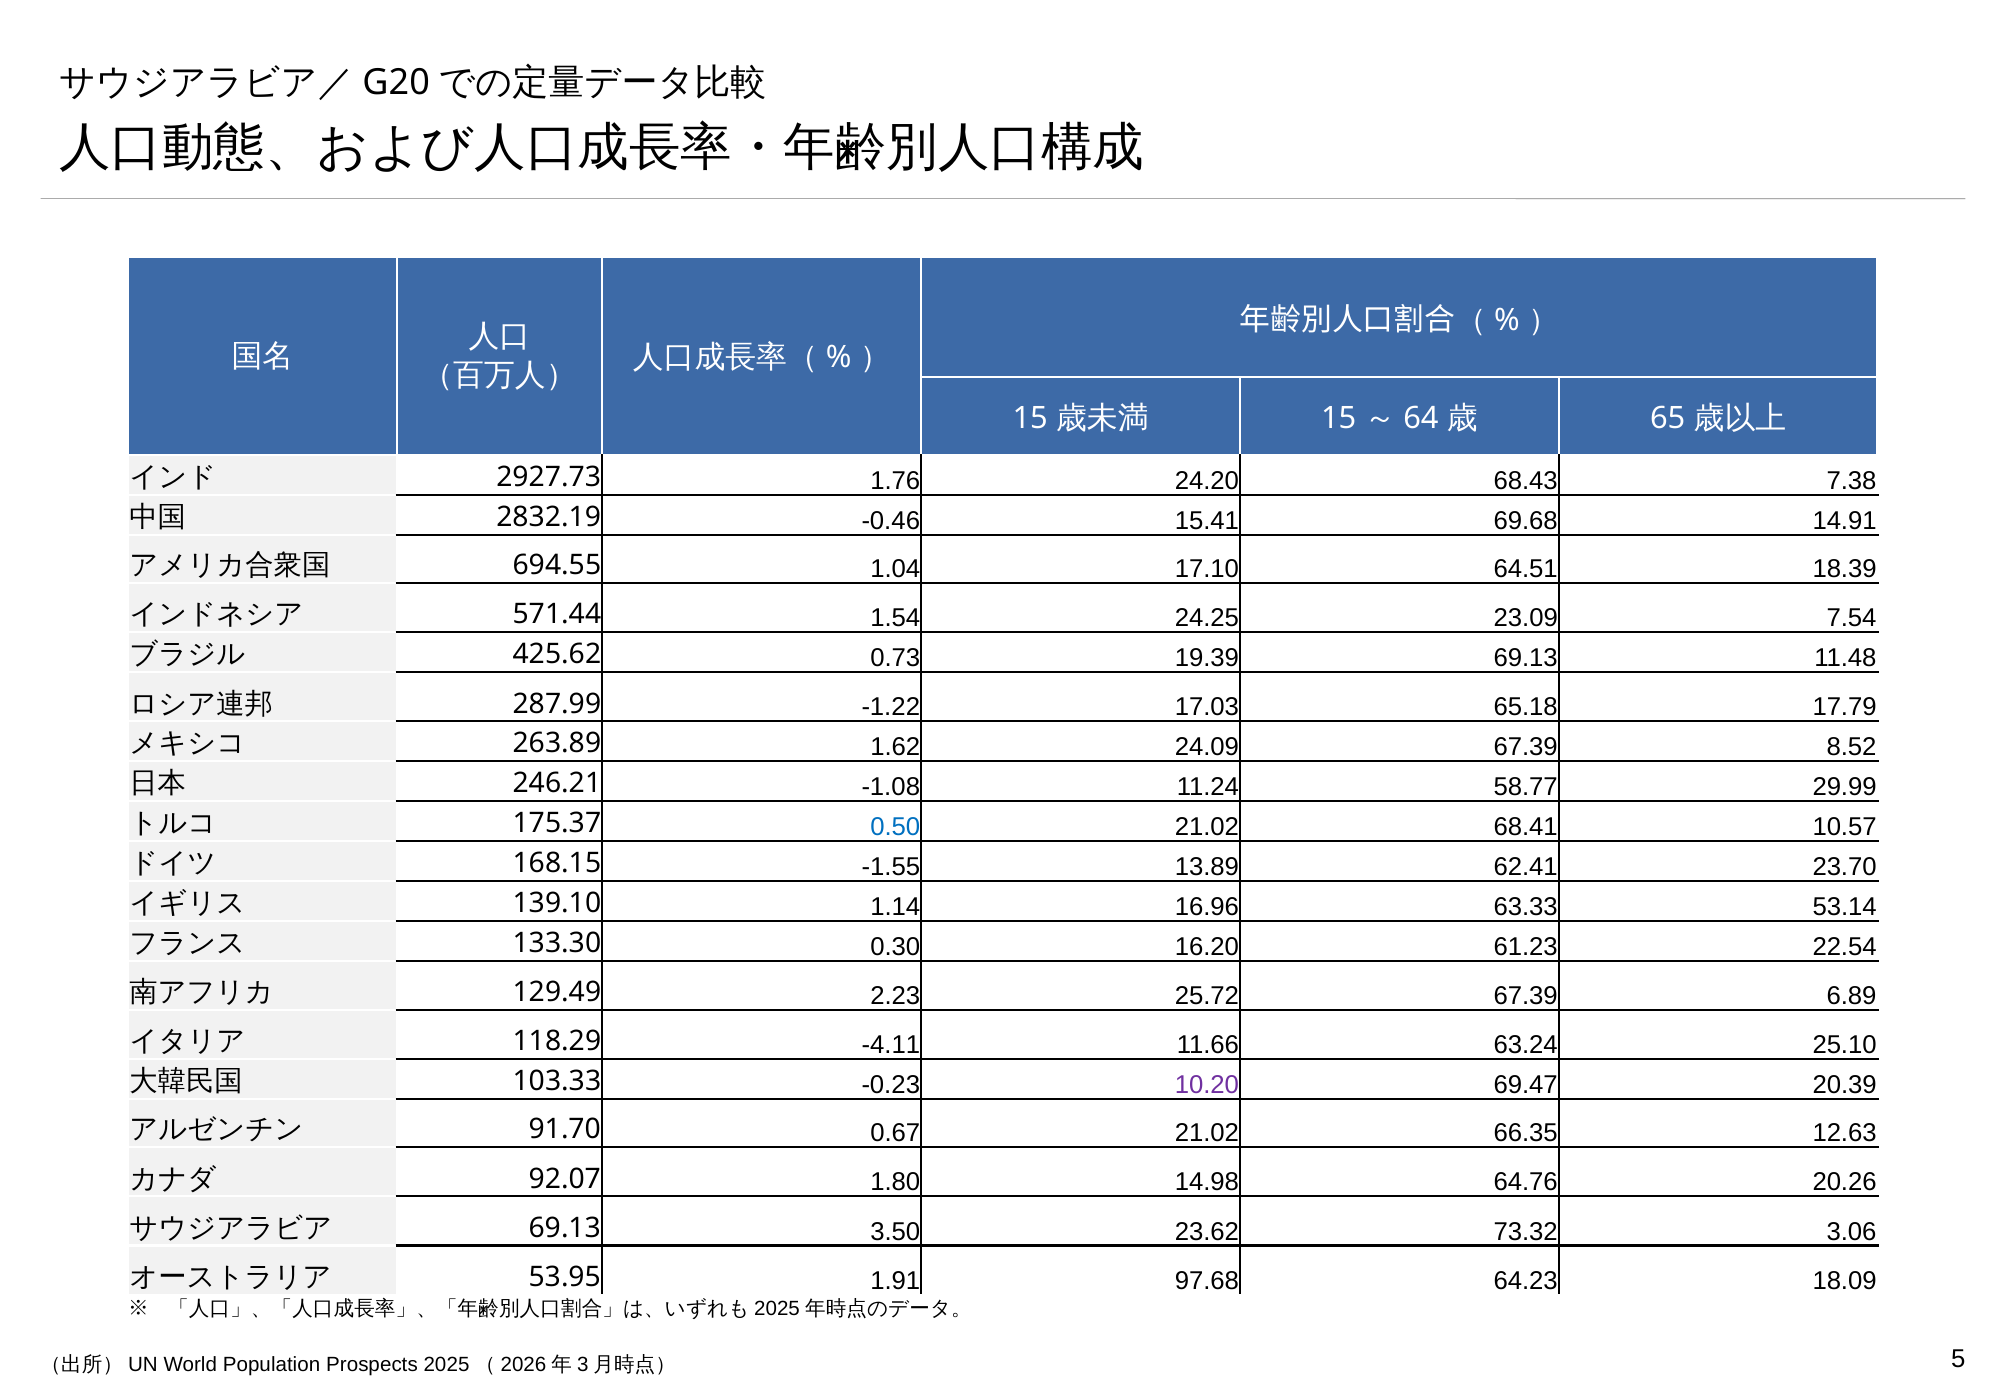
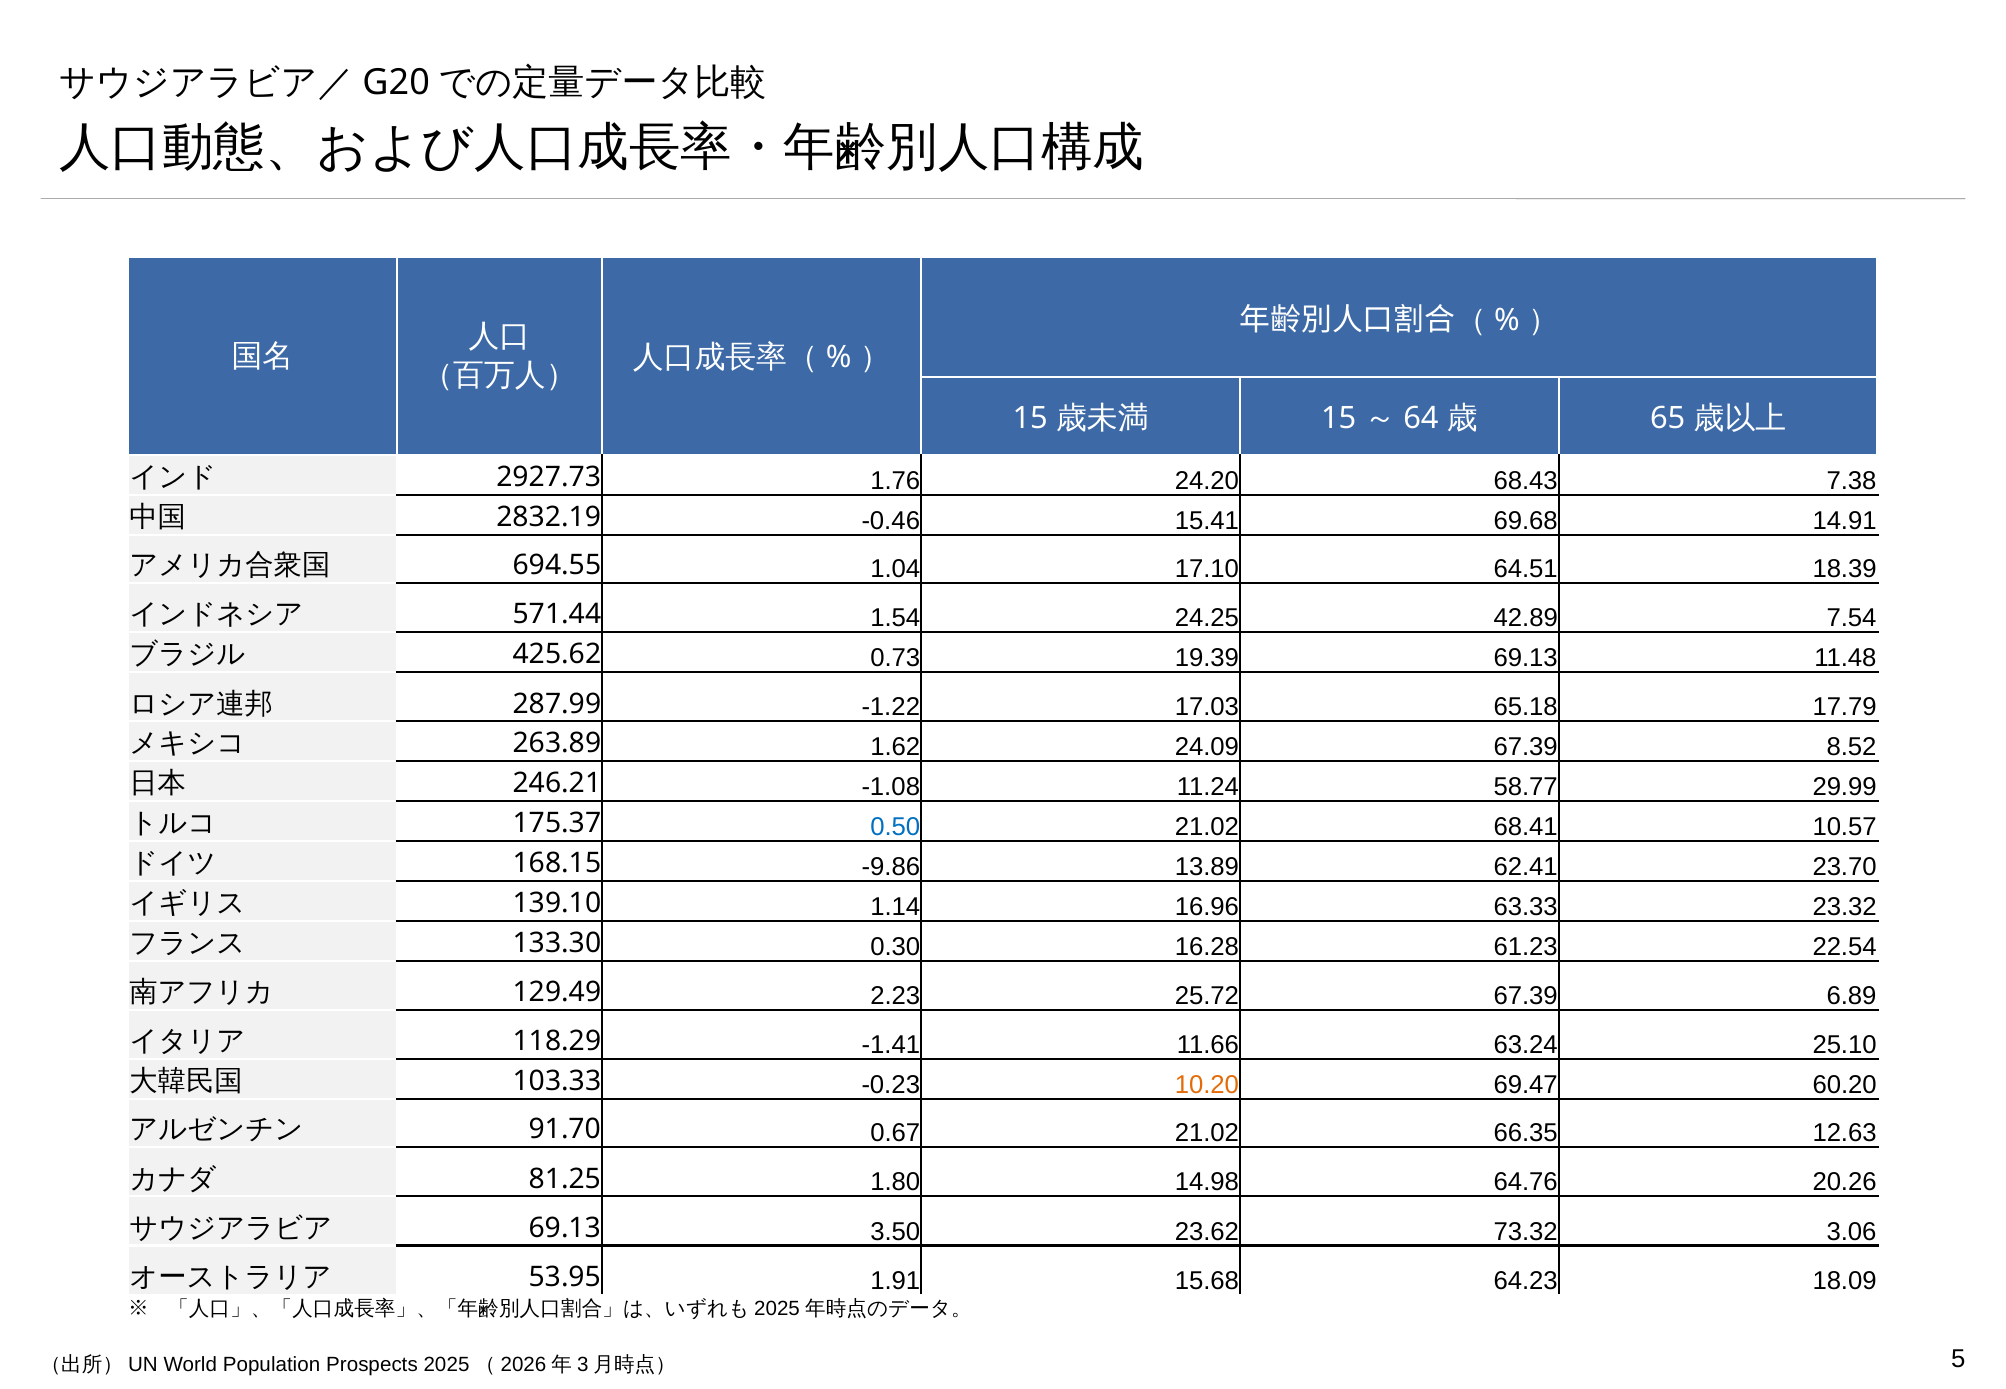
23.09: 23.09 -> 42.89
-1.55: -1.55 -> -9.86
53.14: 53.14 -> 23.32
16.20: 16.20 -> 16.28
-4.11: -4.11 -> -1.41
10.20 colour: purple -> orange
20.39: 20.39 -> 60.20
92.07: 92.07 -> 81.25
97.68: 97.68 -> 15.68
